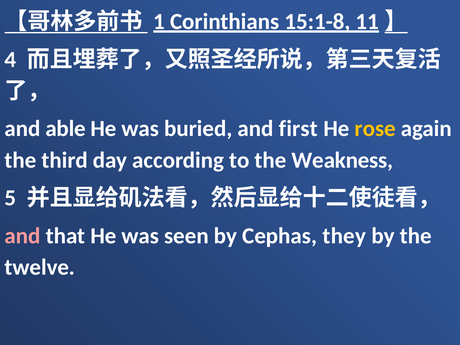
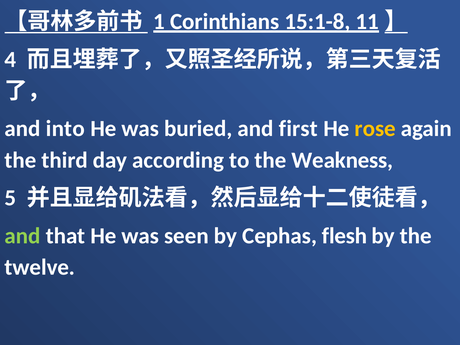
able: able -> into
and at (23, 236) colour: pink -> light green
they: they -> flesh
